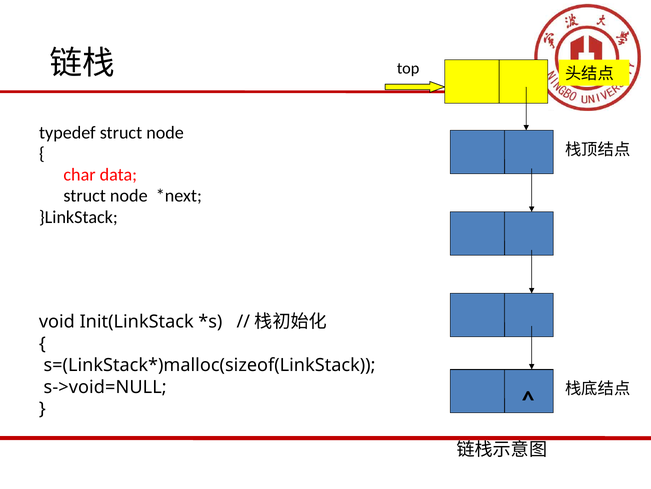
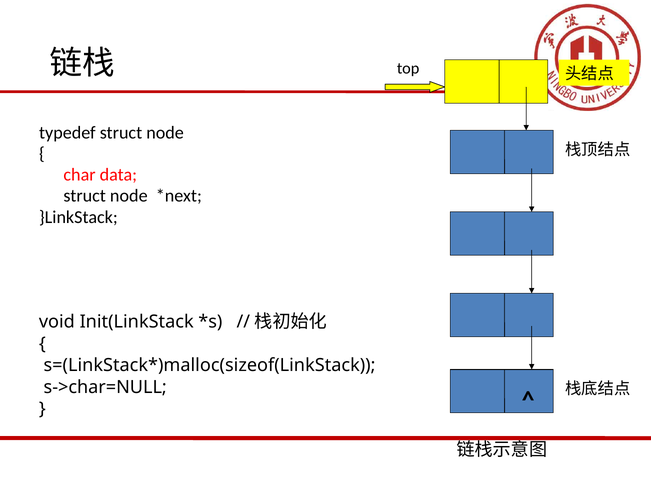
s->void=NULL: s->void=NULL -> s->char=NULL
